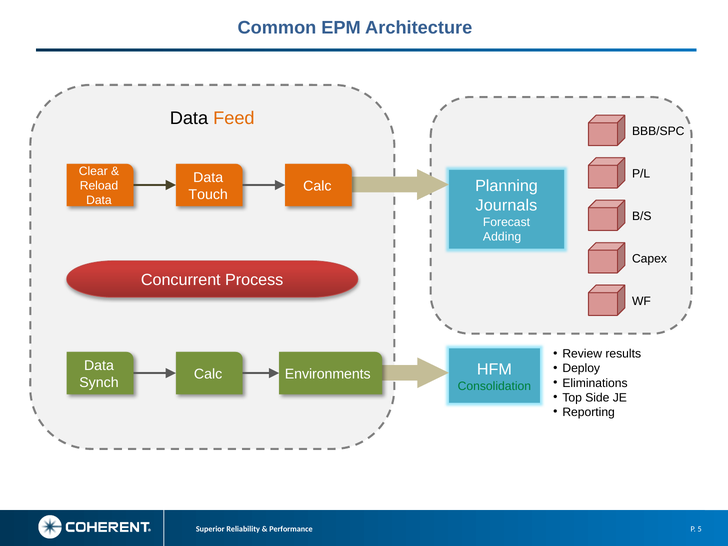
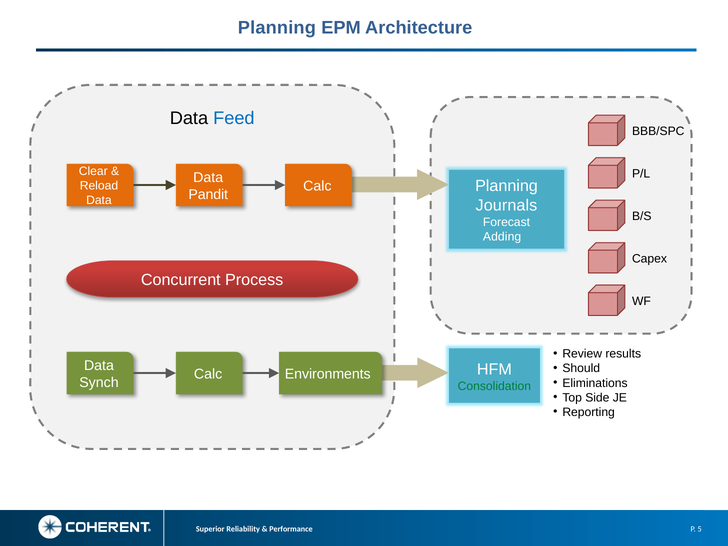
Common at (277, 28): Common -> Planning
Feed colour: orange -> blue
Touch: Touch -> Pandit
Deploy: Deploy -> Should
